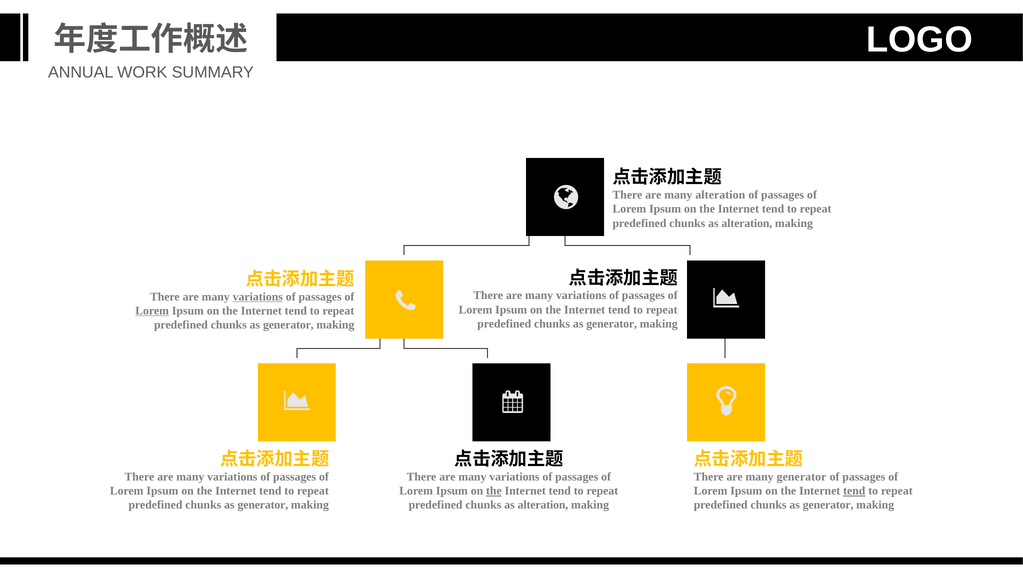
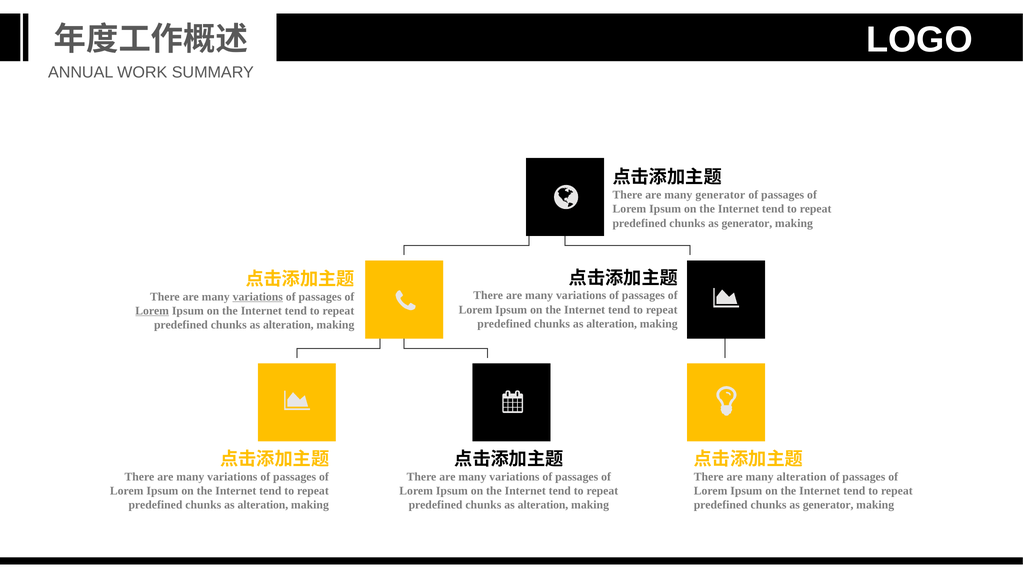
many alteration: alteration -> generator
alteration at (747, 223): alteration -> generator
generator at (612, 323): generator -> alteration
generator at (288, 325): generator -> alteration
many generator: generator -> alteration
the at (494, 490) underline: present -> none
tend at (854, 490) underline: present -> none
generator at (263, 504): generator -> alteration
